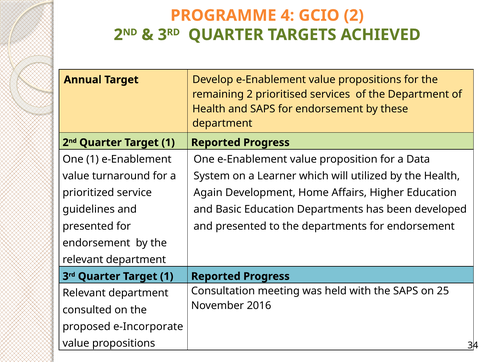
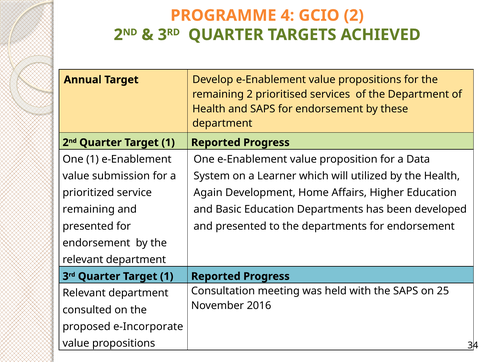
turnaround: turnaround -> submission
guidelines at (89, 210): guidelines -> remaining
